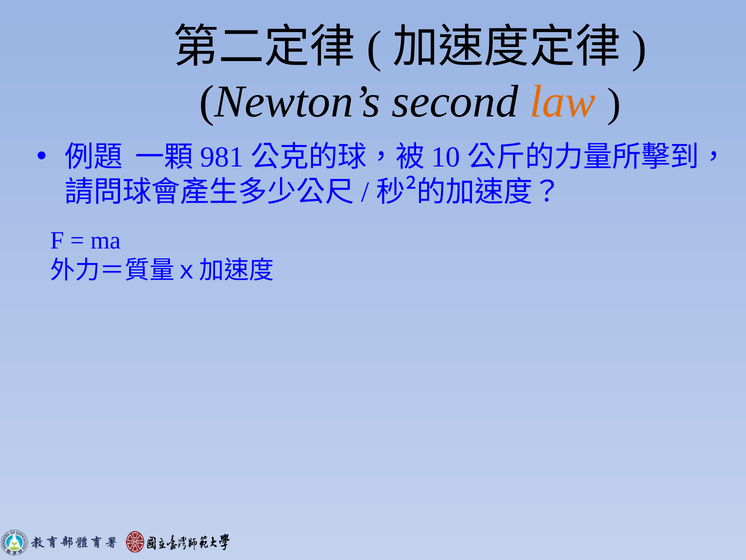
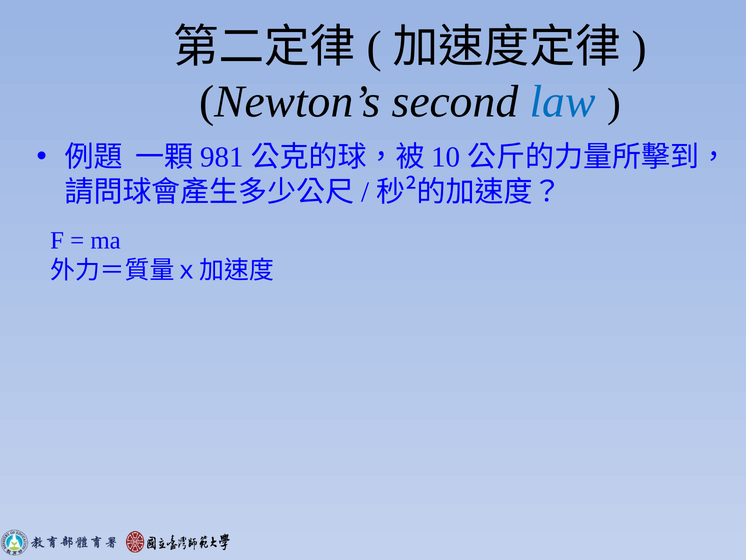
law colour: orange -> blue
